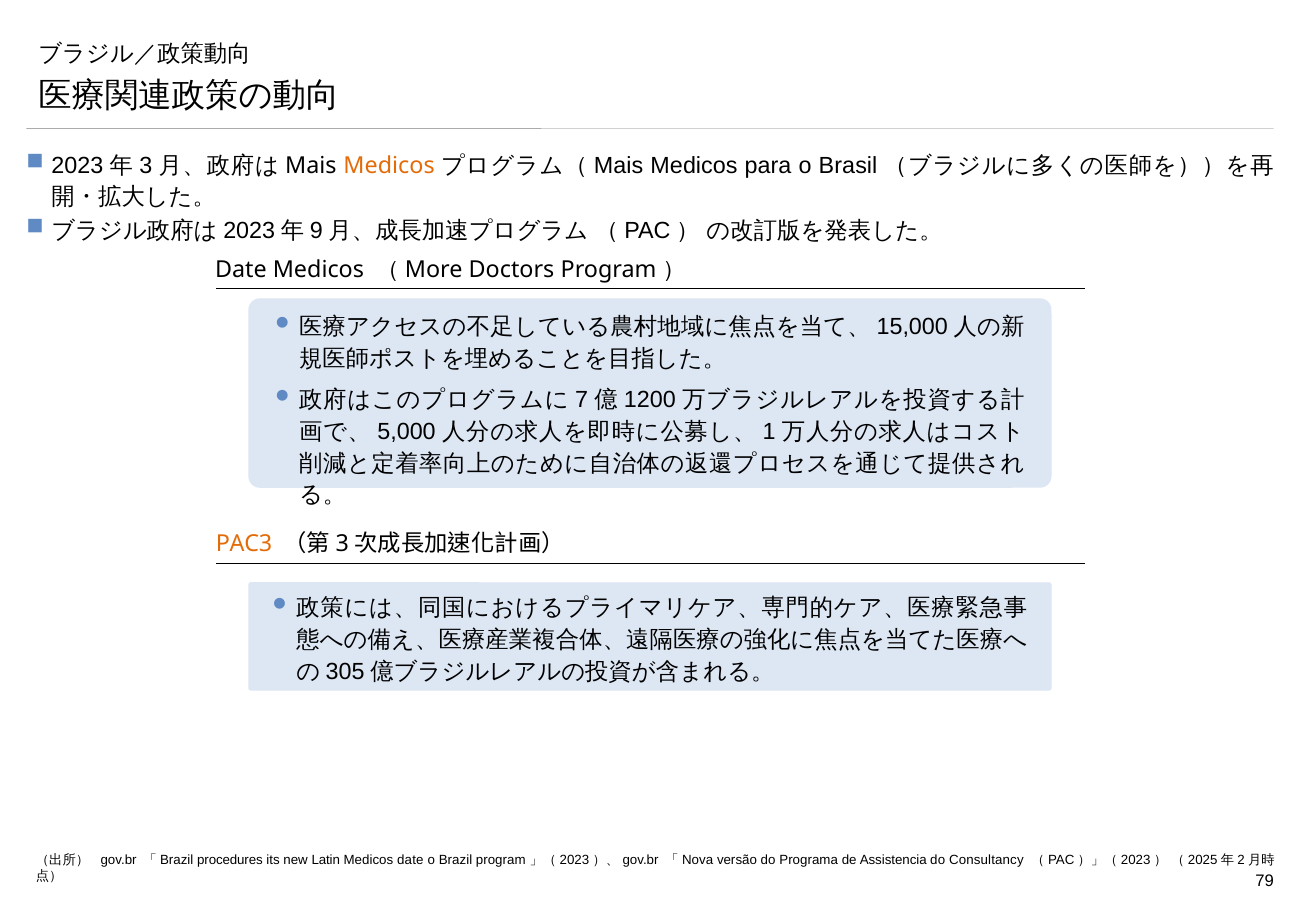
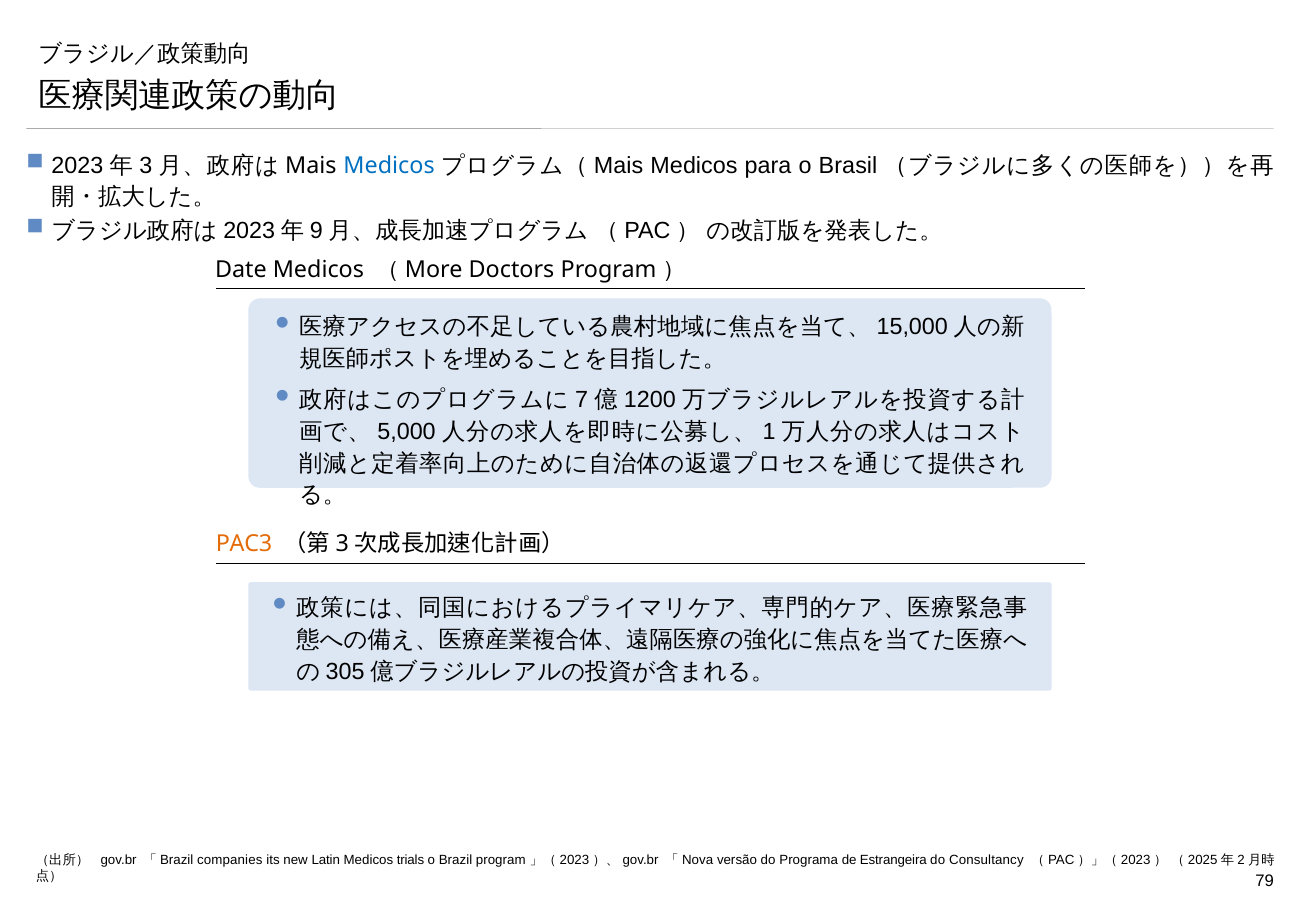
Medicos at (389, 166) colour: orange -> blue
procedures: procedures -> companies
Medicos date: date -> trials
Assistencia: Assistencia -> Estrangeira
